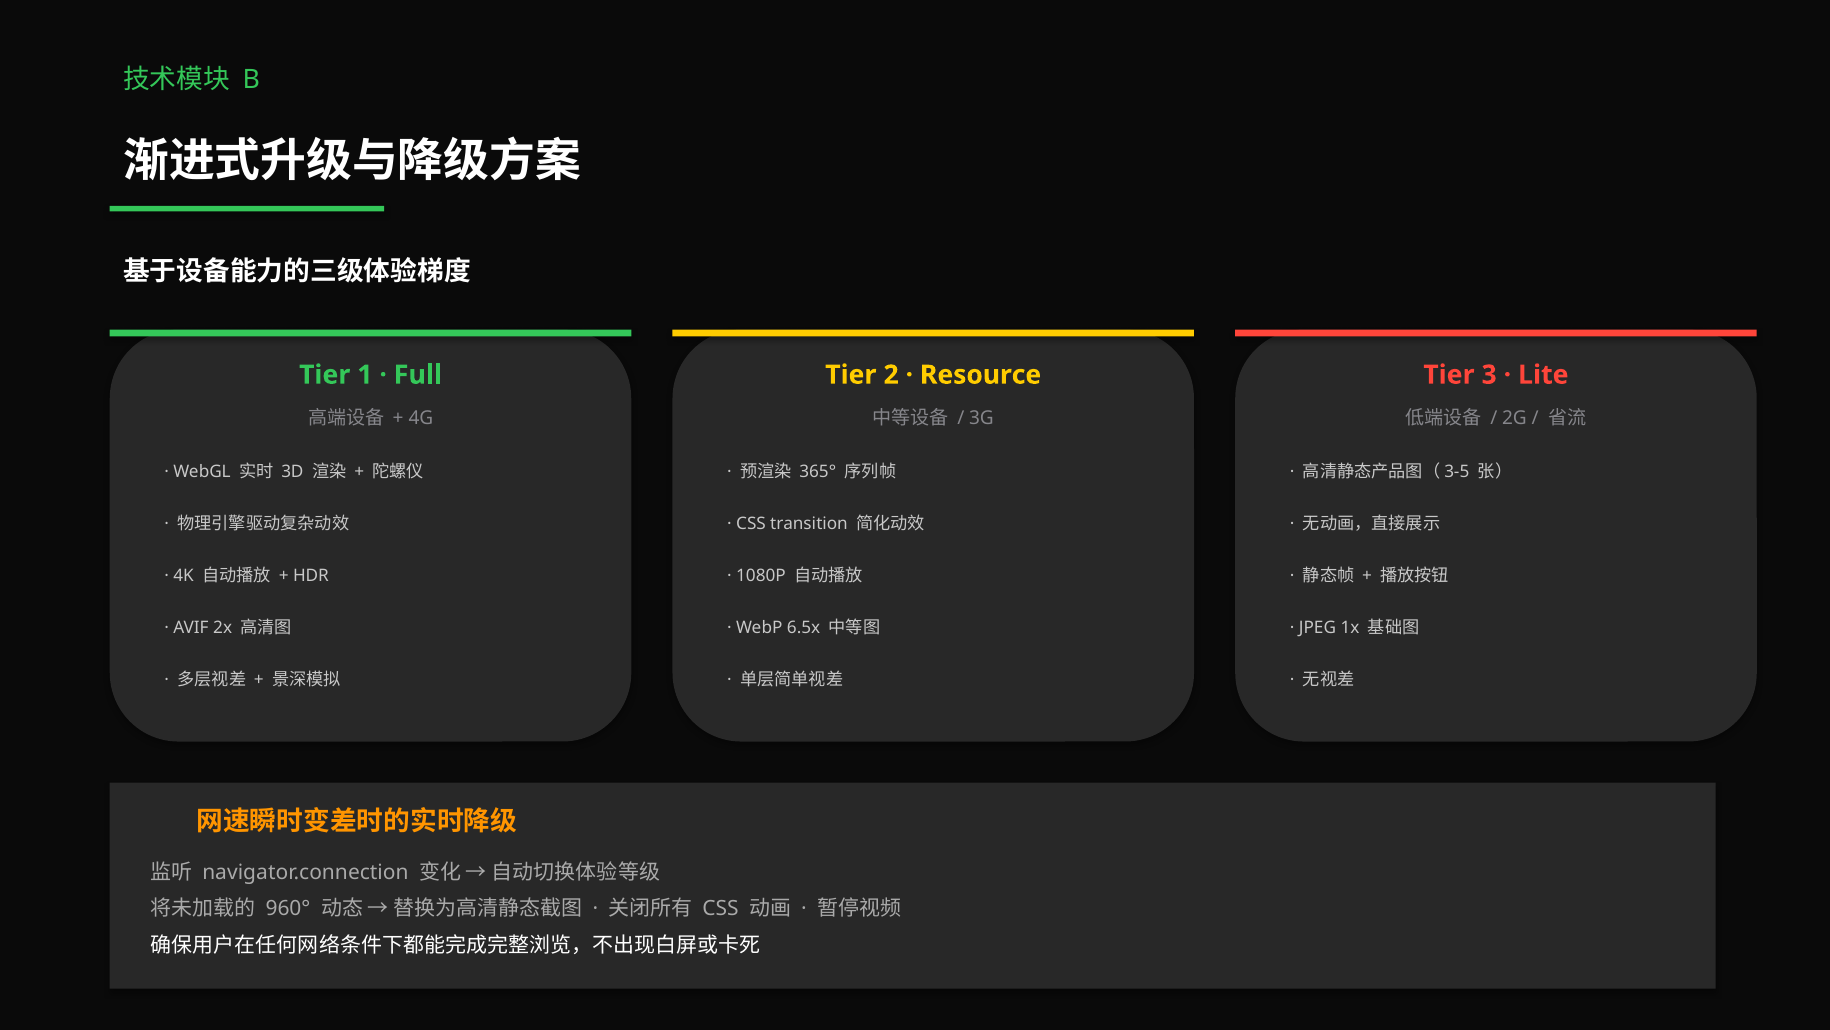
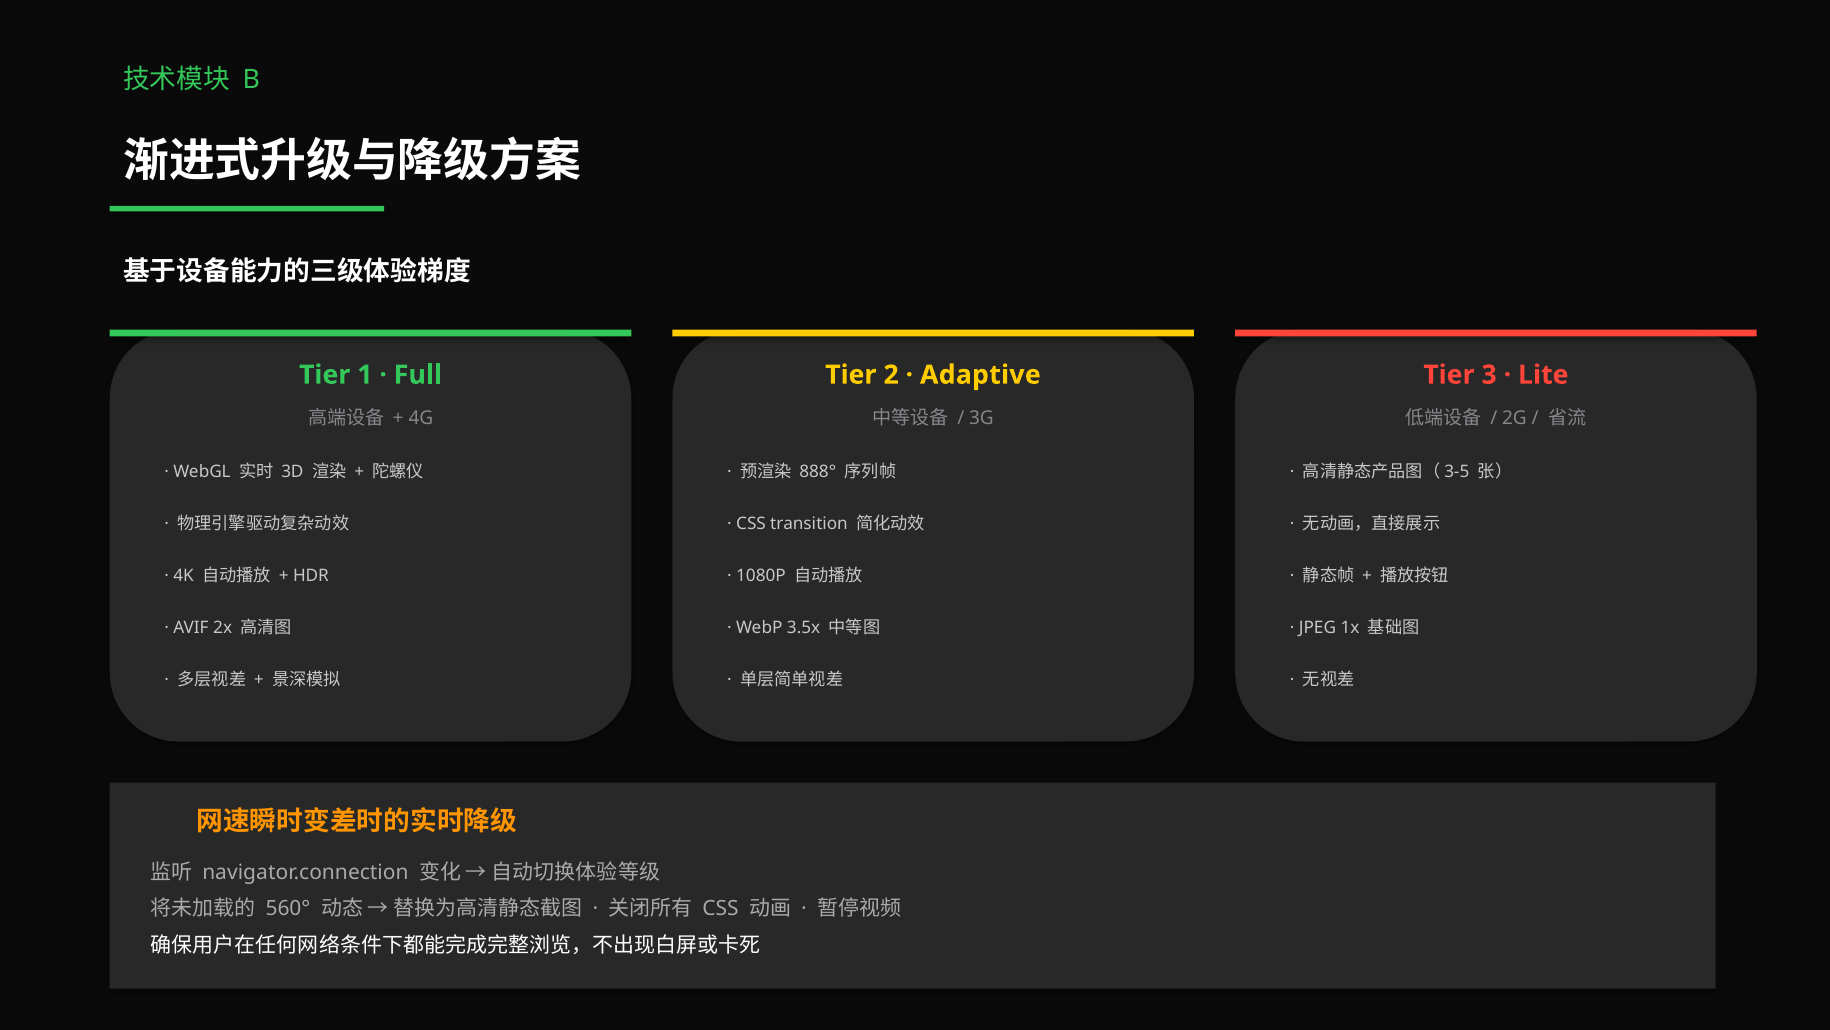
Resource: Resource -> Adaptive
365°: 365° -> 888°
6.5x: 6.5x -> 3.5x
960°: 960° -> 560°
